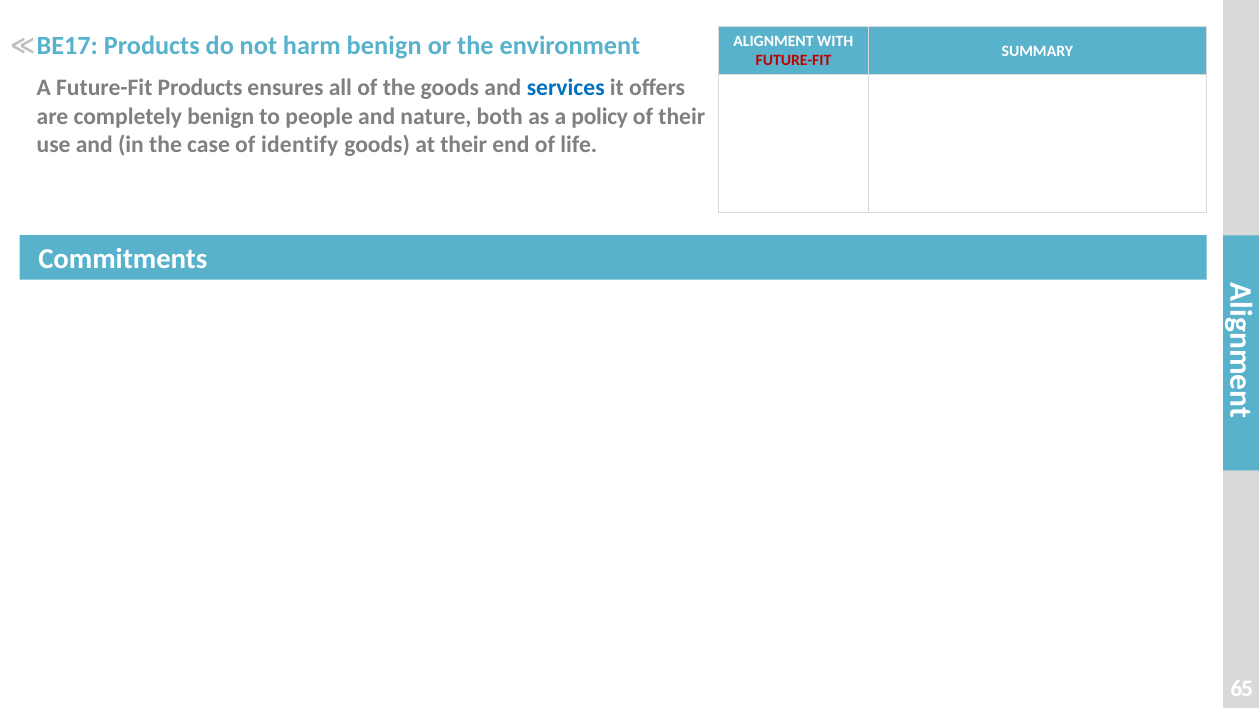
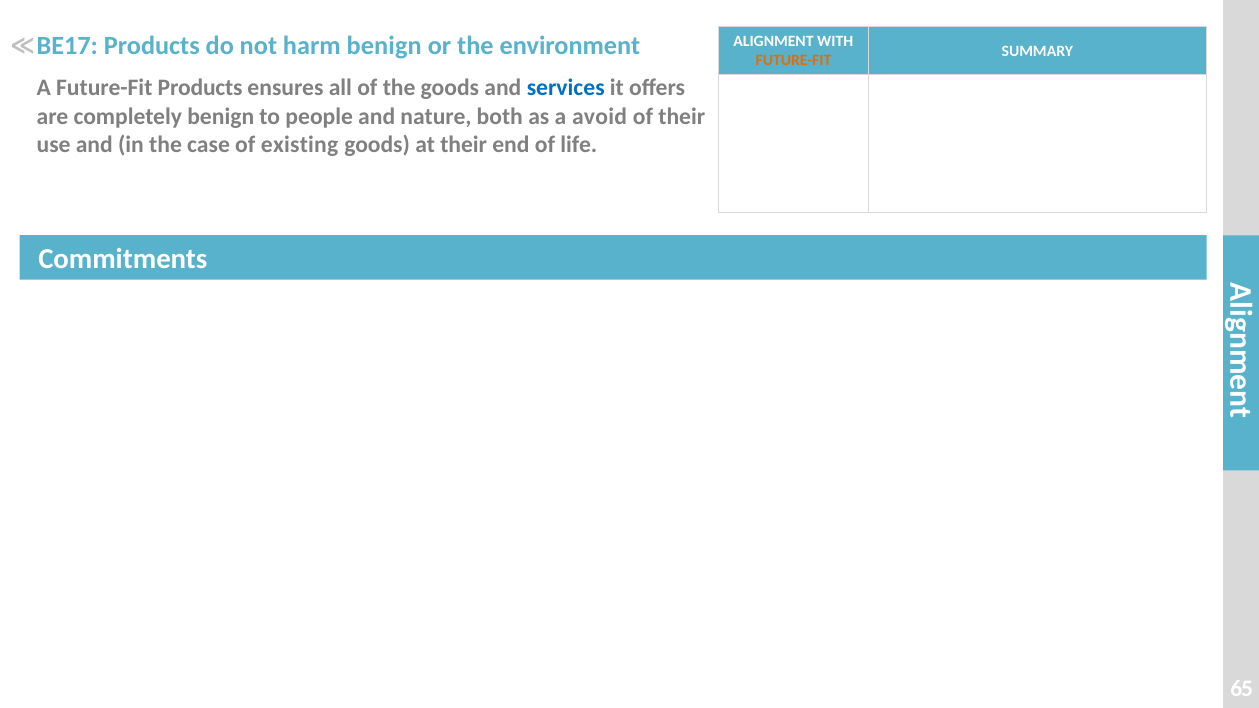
FUTURE-FIT at (793, 61) colour: red -> orange
policy: policy -> avoid
identify: identify -> existing
